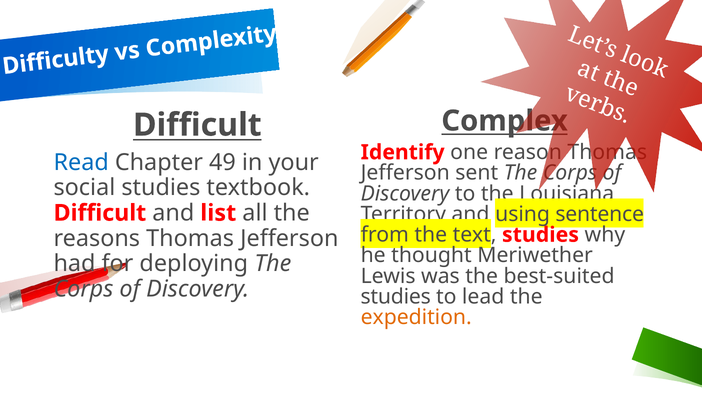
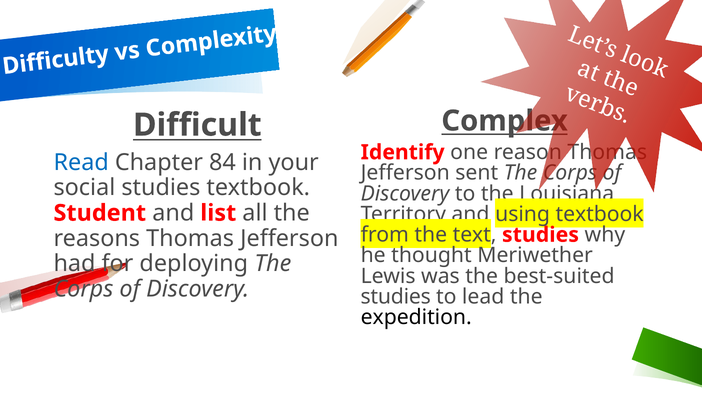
49: 49 -> 84
using sentence: sentence -> textbook
Difficult at (100, 213): Difficult -> Student
expedition colour: orange -> black
